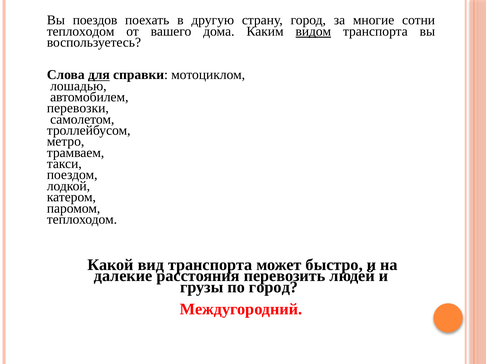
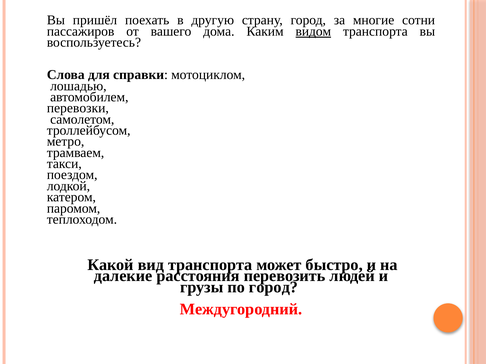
поездов: поездов -> пришёл
теплоходом at (81, 31): теплоходом -> пассажиров
для underline: present -> none
